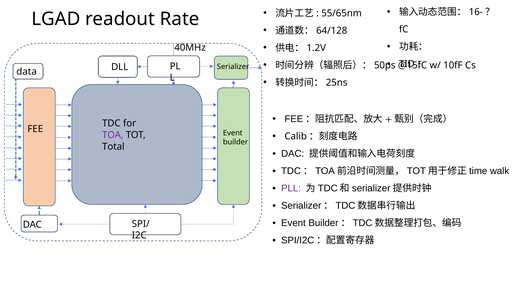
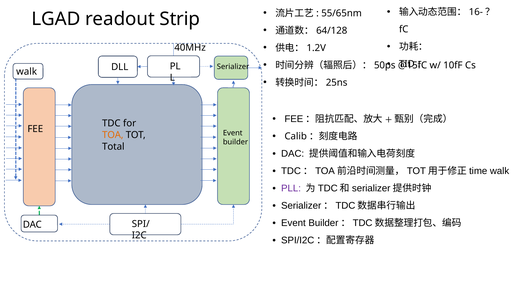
Rate: Rate -> Strip
data at (27, 72): data -> walk
TOA colour: purple -> orange
